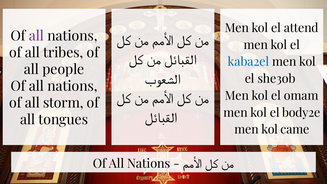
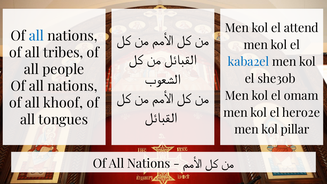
all at (36, 36) colour: purple -> blue
storm: storm -> khoof
body2e: body2e -> hero2e
came: came -> pillar
